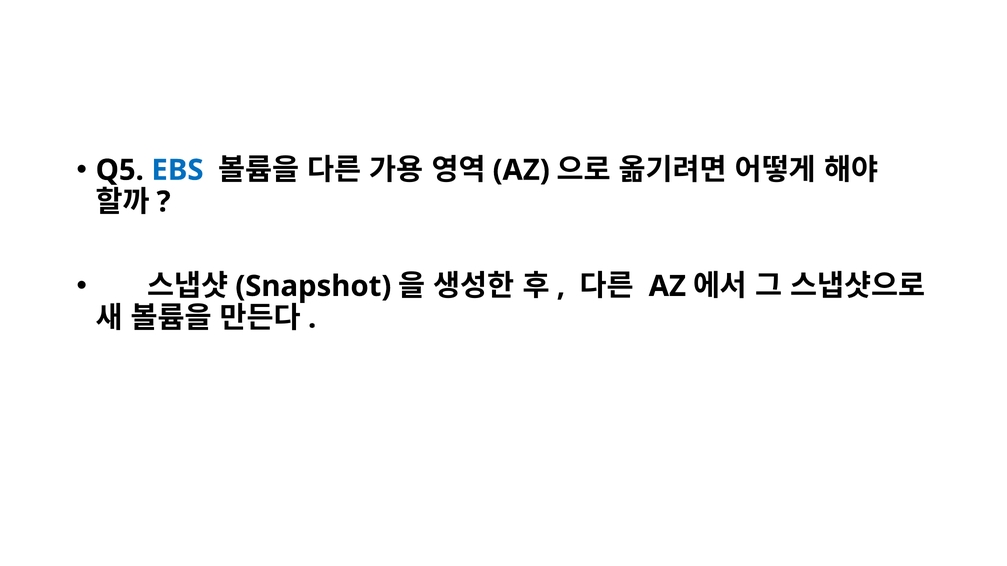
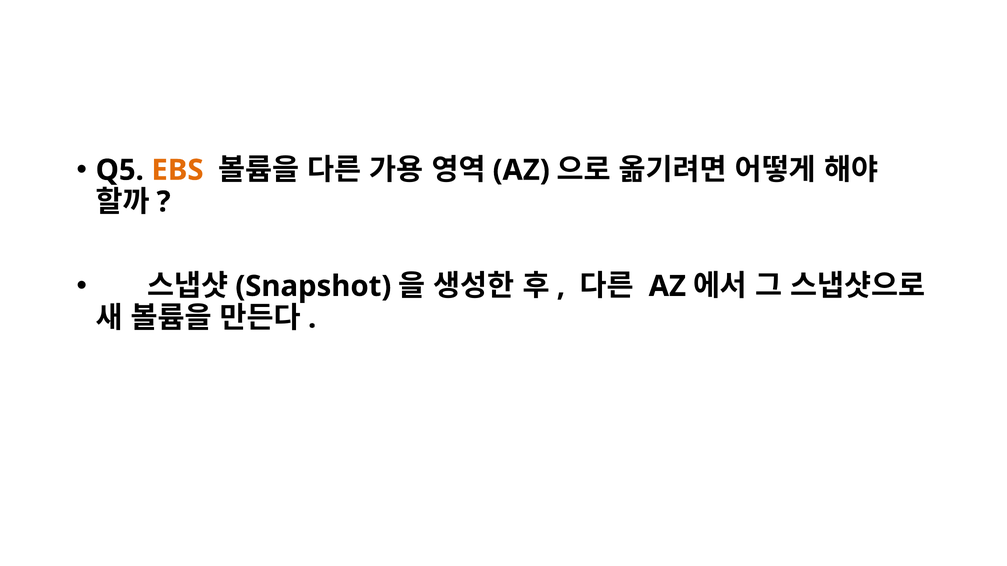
EBS colour: blue -> orange
